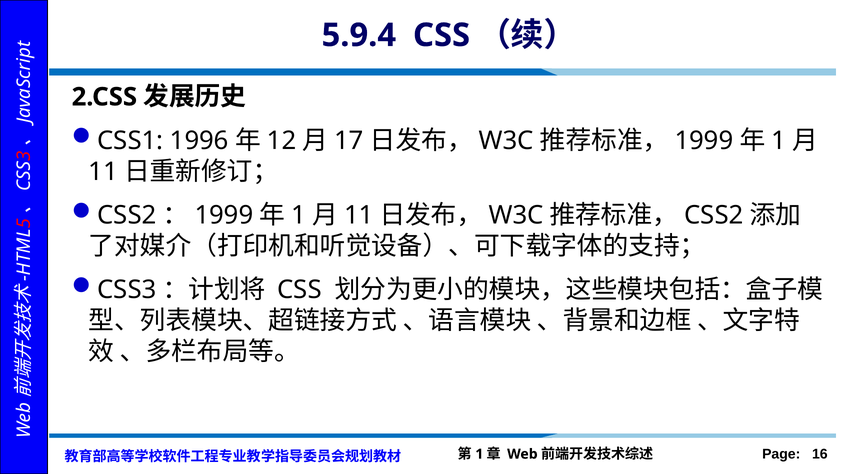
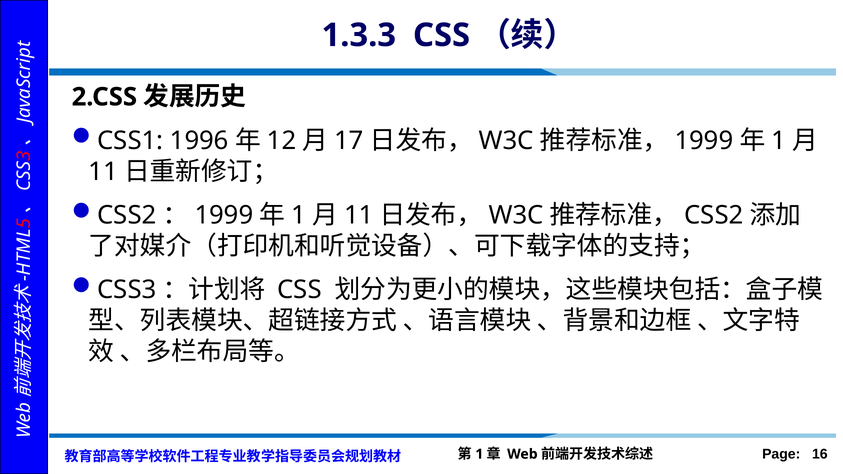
5.9.4: 5.9.4 -> 1.3.3
